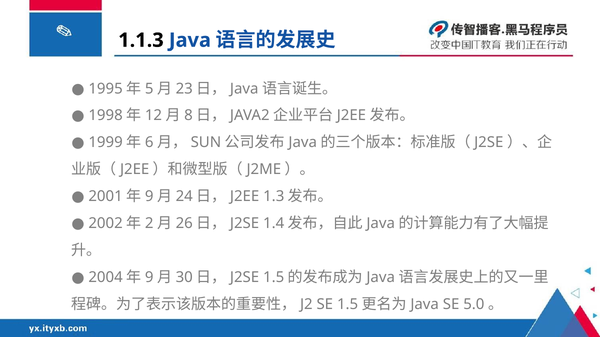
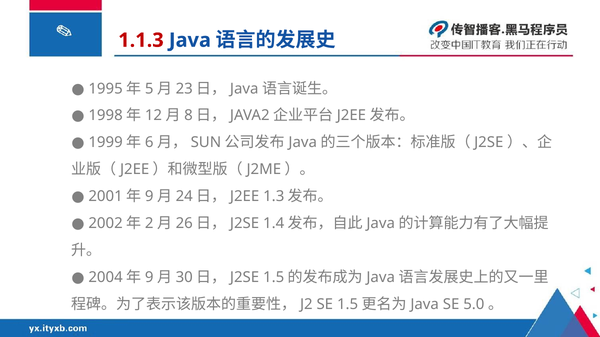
1.1.3 colour: black -> red
